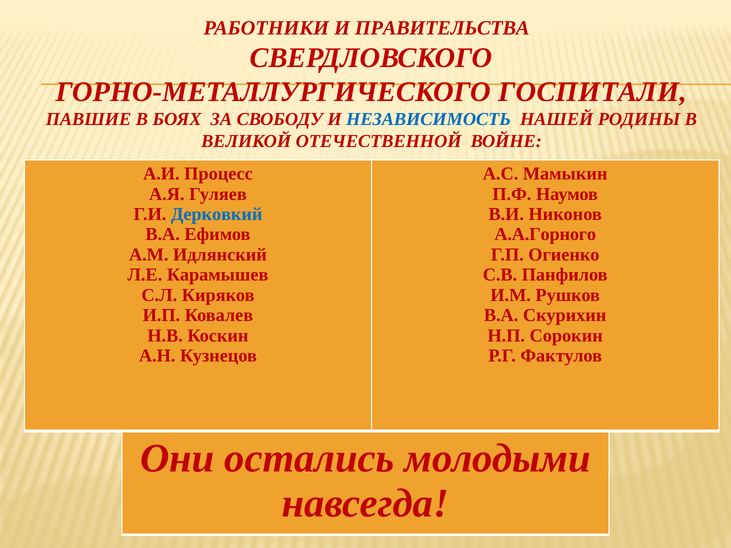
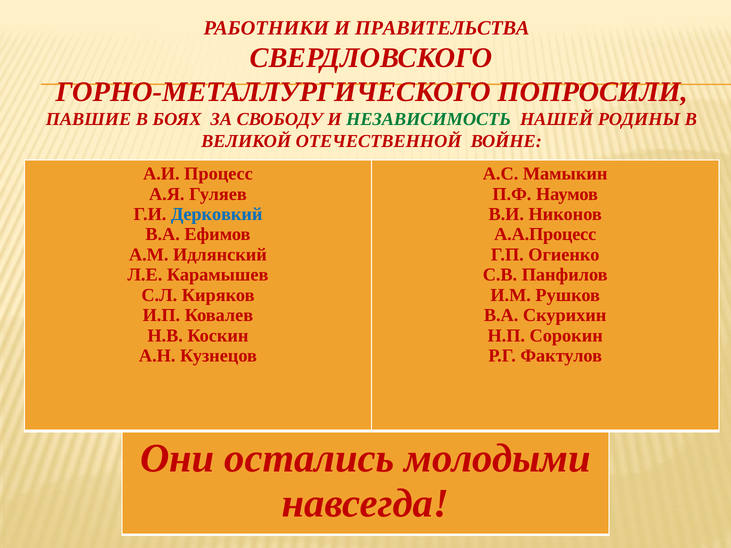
ГОСПИТАЛИ: ГОСПИТАЛИ -> ПОПРОСИЛИ
НЕЗАВИСИМОСТЬ colour: blue -> green
А.А.Горного: А.А.Горного -> А.А.Процесс
